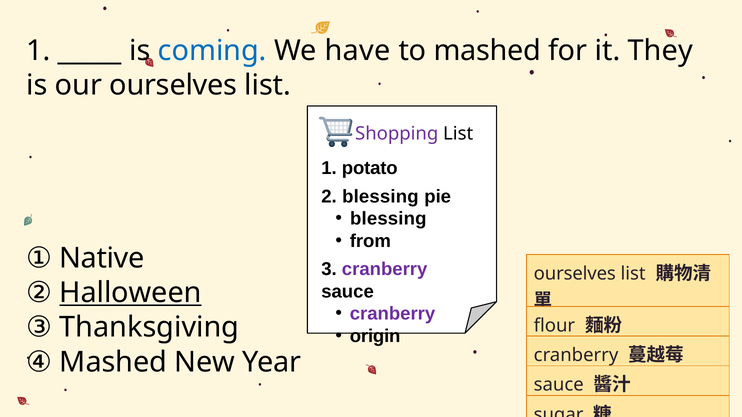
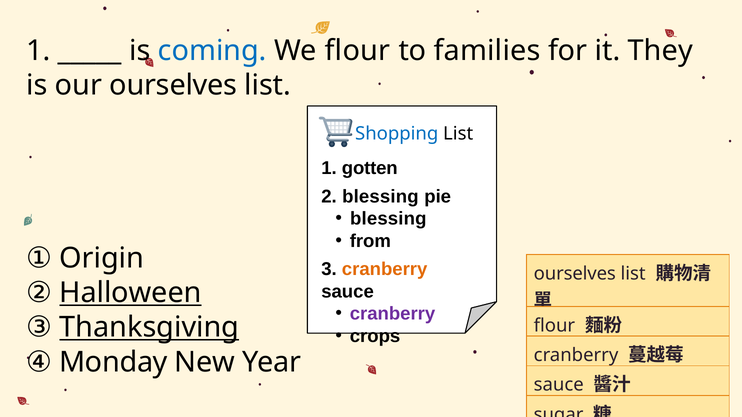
We have: have -> flour
to mashed: mashed -> families
Shopping colour: purple -> blue
potato: potato -> gotten
Native: Native -> Origin
cranberry at (385, 270) colour: purple -> orange
Thanksgiving underline: none -> present
origin: origin -> crops
④ Mashed: Mashed -> Monday
